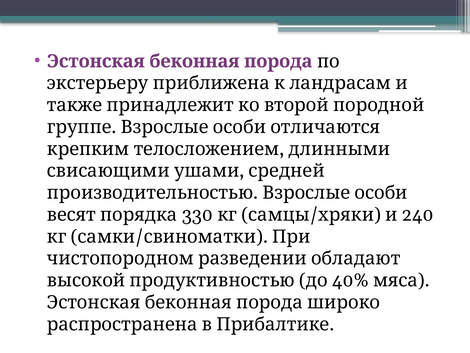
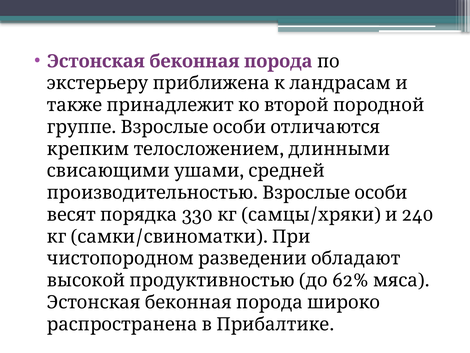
40%: 40% -> 62%
